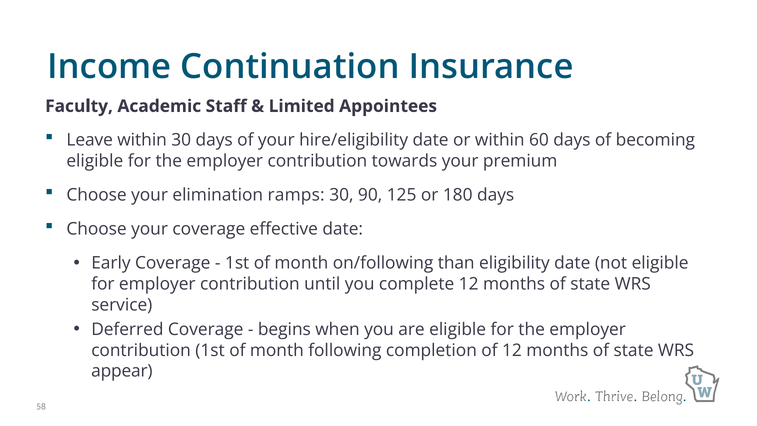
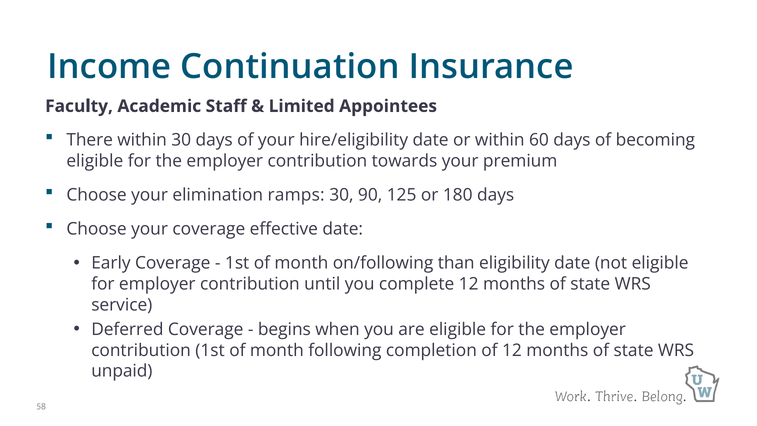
Leave: Leave -> There
appear: appear -> unpaid
